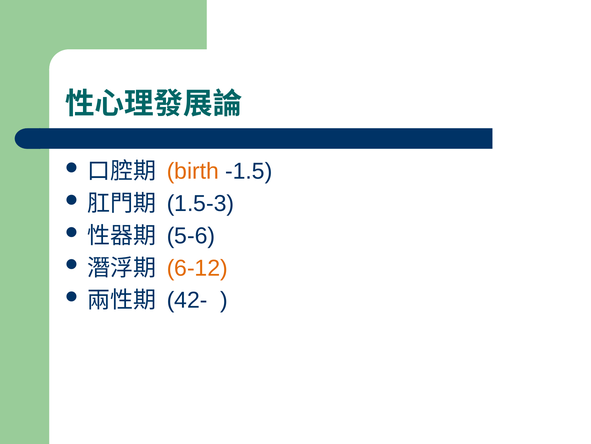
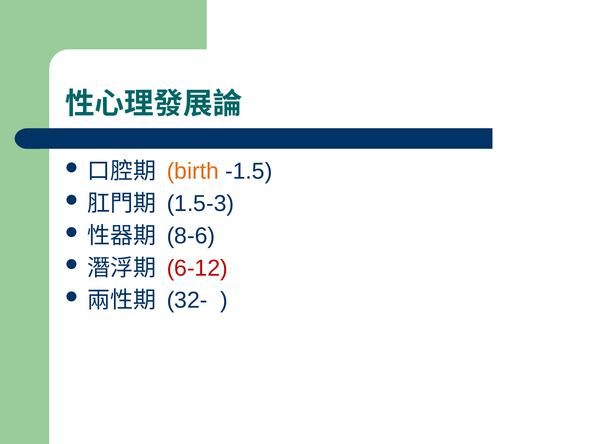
5-6: 5-6 -> 8-6
6-12 colour: orange -> red
42-: 42- -> 32-
